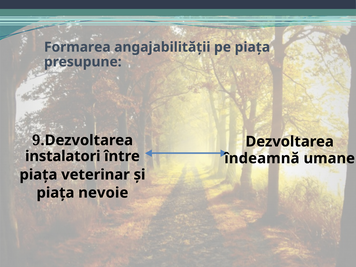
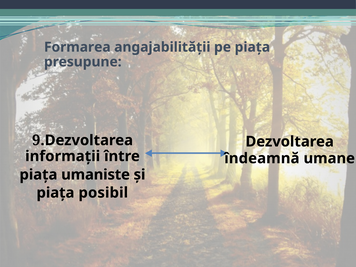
instalatori: instalatori -> informații
veterinar: veterinar -> umaniste
nevoie: nevoie -> posibil
